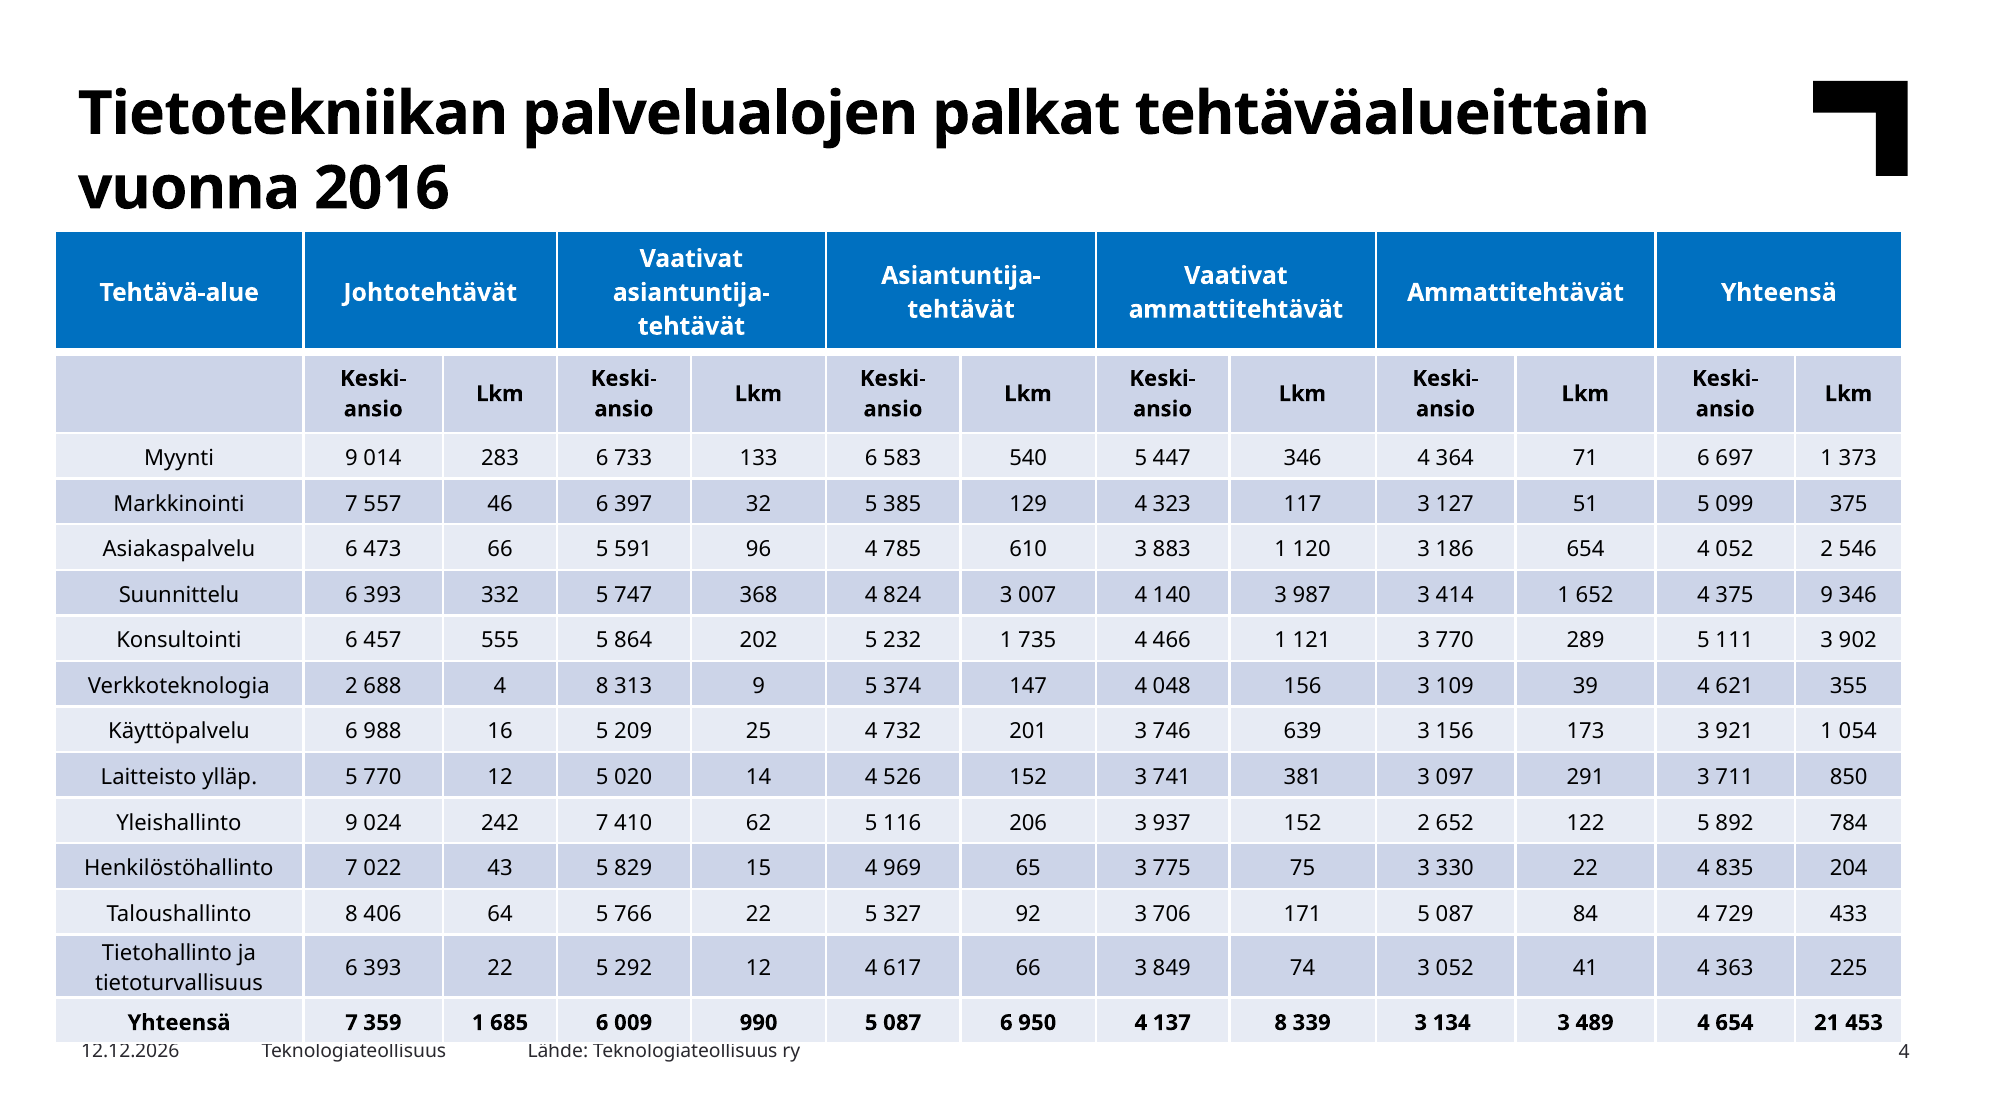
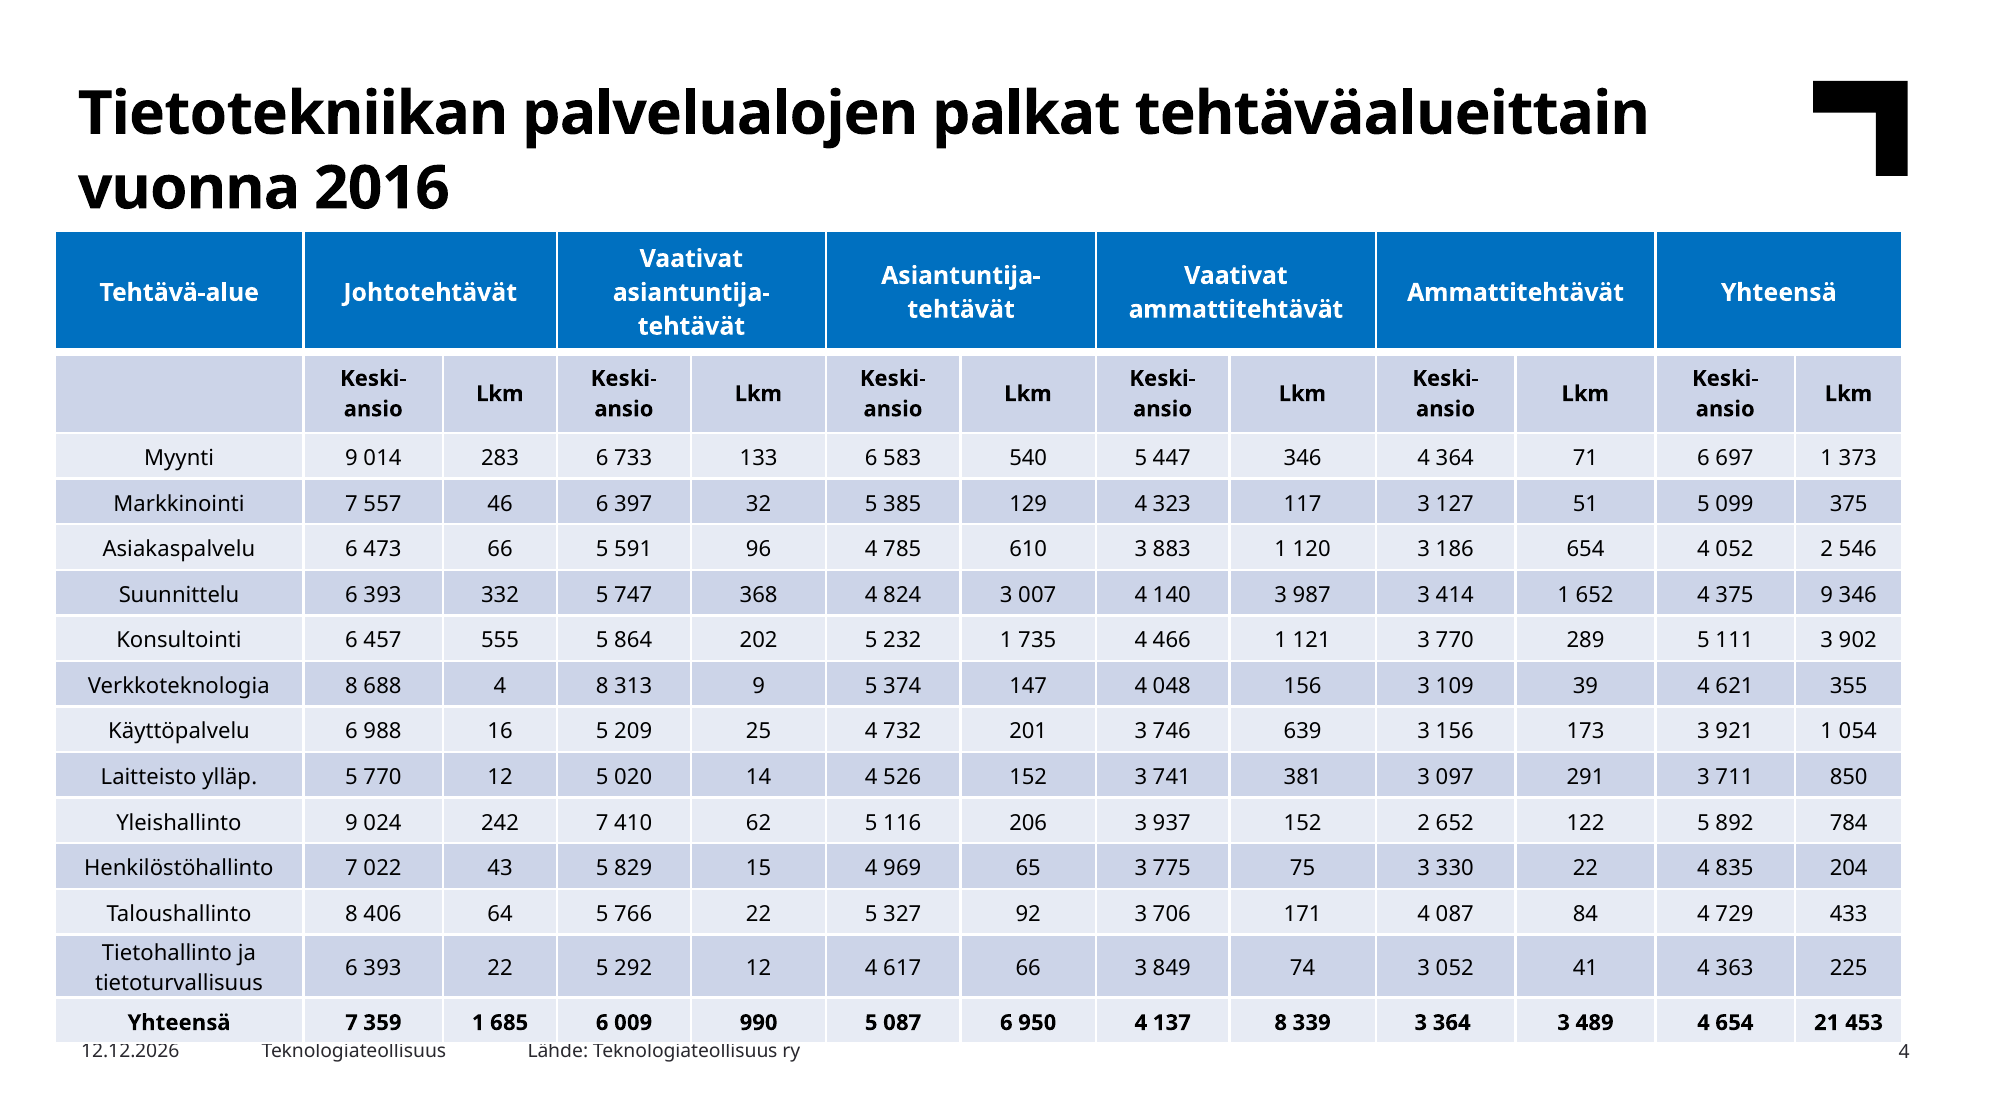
Verkkoteknologia 2: 2 -> 8
171 5: 5 -> 4
3 134: 134 -> 364
